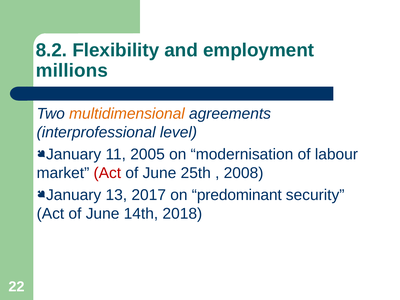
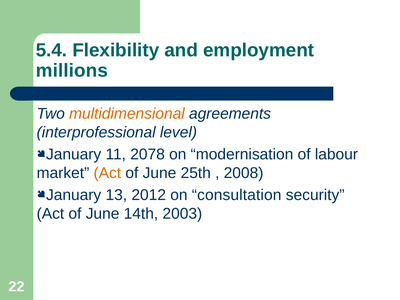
8.2: 8.2 -> 5.4
2005: 2005 -> 2078
Act at (107, 173) colour: red -> orange
2017: 2017 -> 2012
predominant: predominant -> consultation
2018: 2018 -> 2003
